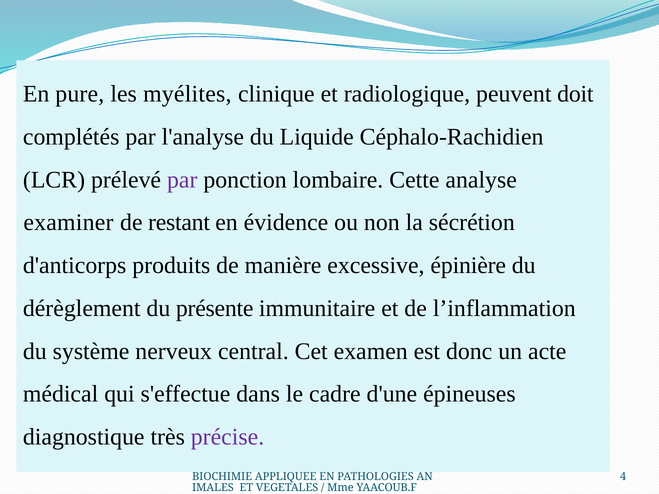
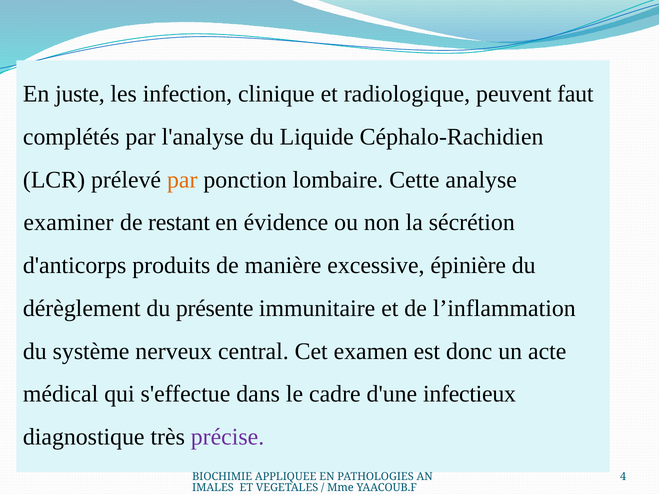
pure: pure -> juste
myélites: myélites -> infection
doit: doit -> faut
par at (182, 180) colour: purple -> orange
épineuses: épineuses -> infectieux
